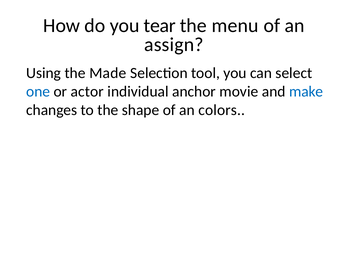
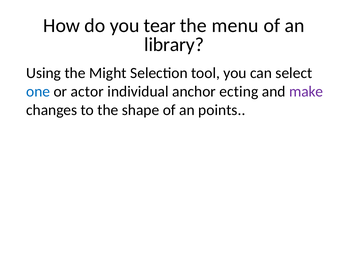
assign: assign -> library
Made: Made -> Might
movie: movie -> ecting
make colour: blue -> purple
colors: colors -> points
